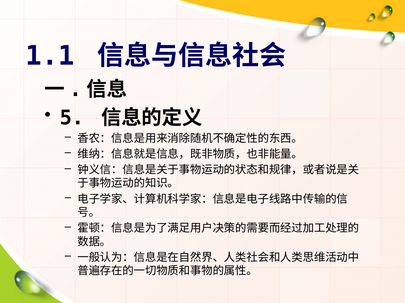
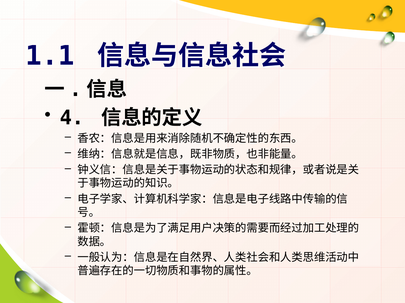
5: 5 -> 4
